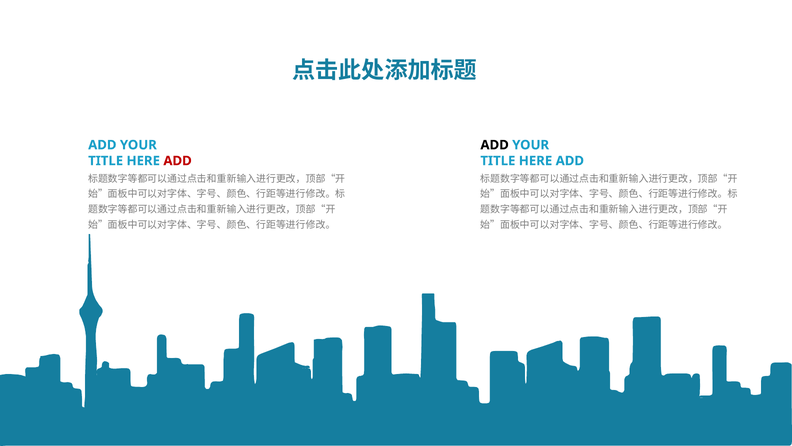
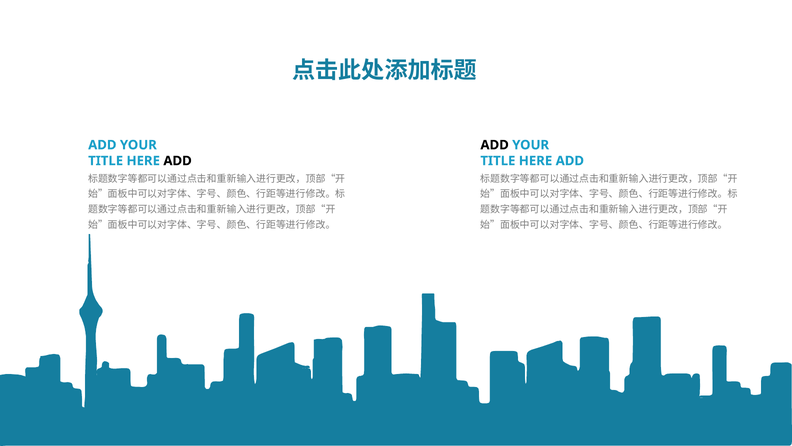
ADD at (178, 161) colour: red -> black
